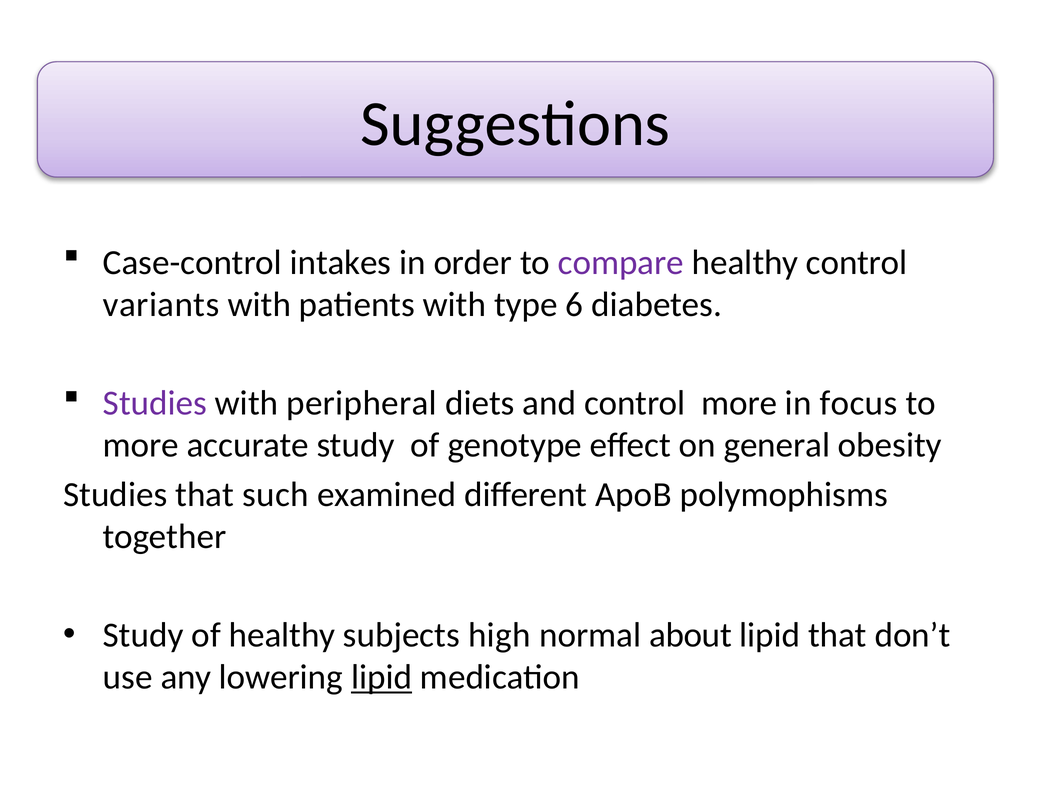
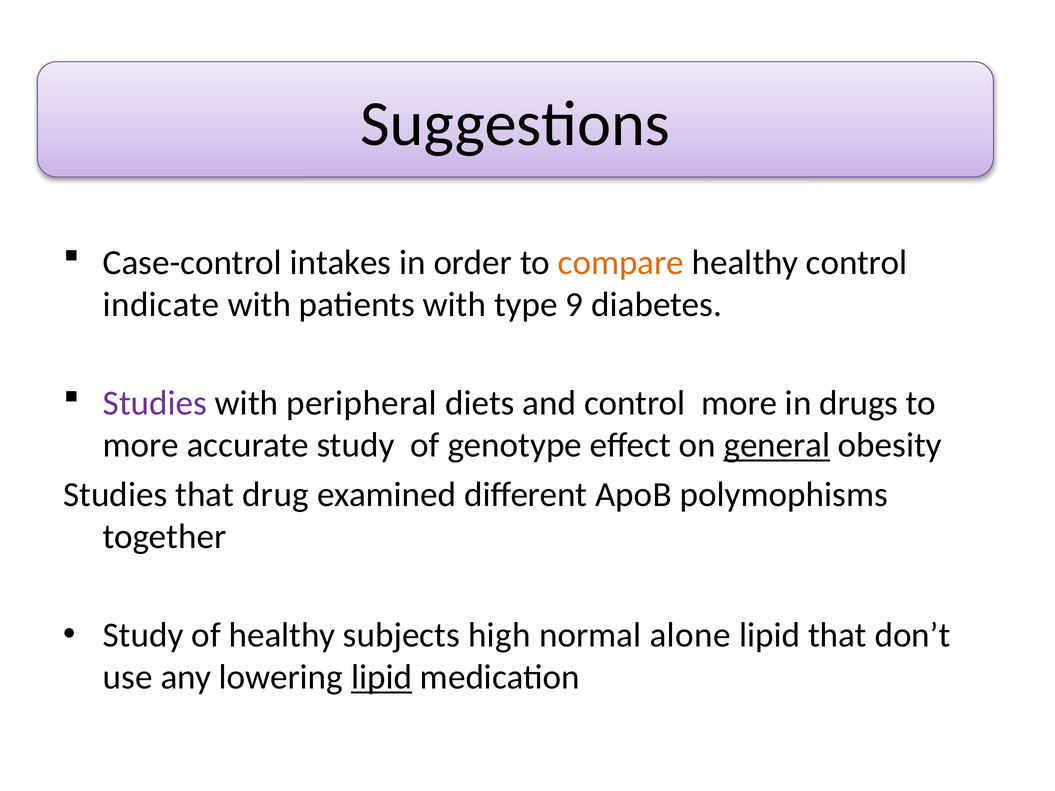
compare colour: purple -> orange
variants: variants -> indicate
6: 6 -> 9
focus: focus -> drugs
general underline: none -> present
such: such -> drug
about: about -> alone
